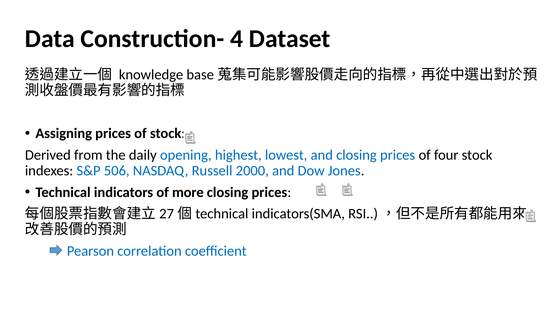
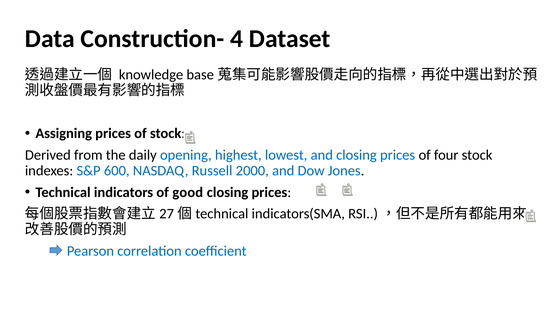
506: 506 -> 600
more: more -> good
